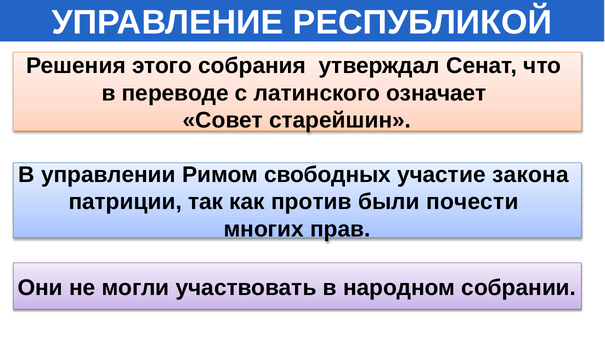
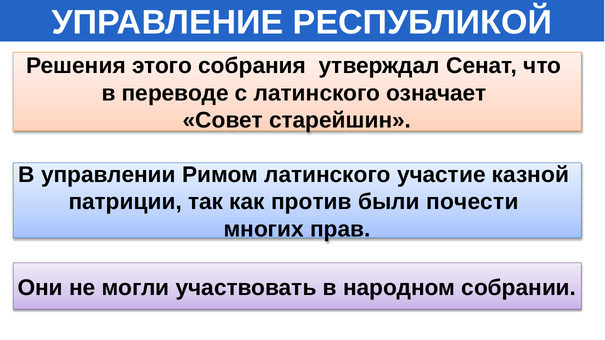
Римом свободных: свободных -> латинского
закона: закона -> казной
